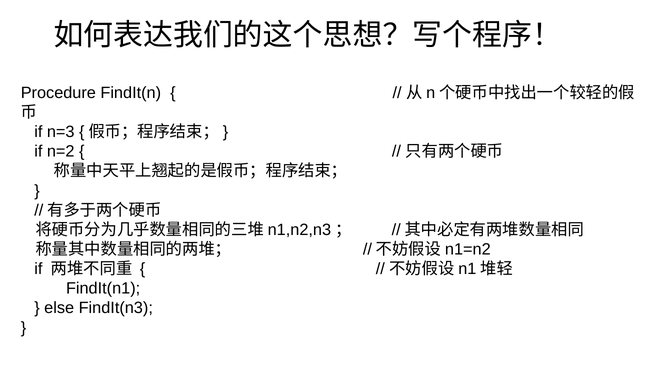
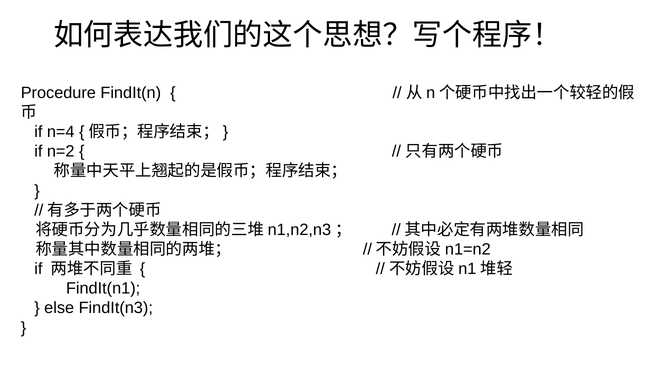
n=3: n=3 -> n=4
